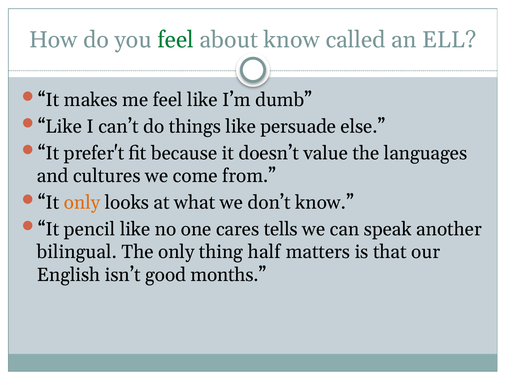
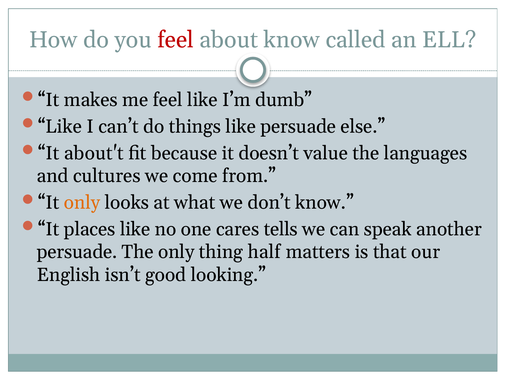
feel at (176, 40) colour: green -> red
prefer't: prefer't -> about't
pencil: pencil -> places
bilingual at (77, 252): bilingual -> persuade
months: months -> looking
